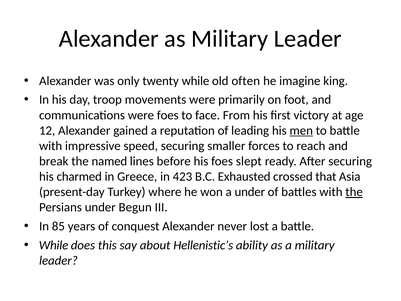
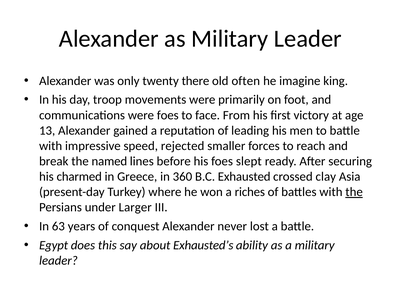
twenty while: while -> there
12: 12 -> 13
men underline: present -> none
speed securing: securing -> rejected
423: 423 -> 360
that: that -> clay
a under: under -> riches
Begun: Begun -> Larger
85: 85 -> 63
While at (54, 245): While -> Egypt
Hellenistic’s: Hellenistic’s -> Exhausted’s
